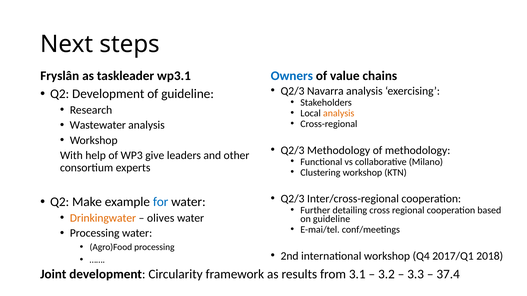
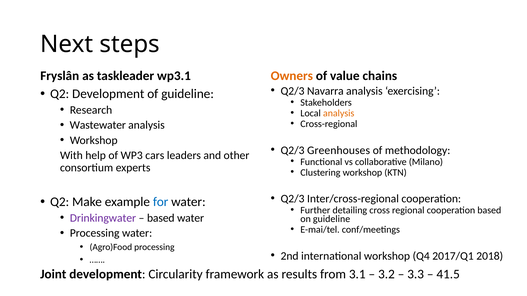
Owners colour: blue -> orange
Q2/3 Methodology: Methodology -> Greenhouses
give: give -> cars
Drinkingwater colour: orange -> purple
olives at (161, 218): olives -> based
37.4: 37.4 -> 41.5
